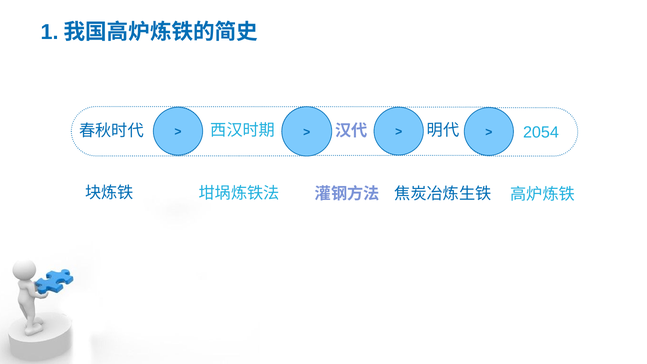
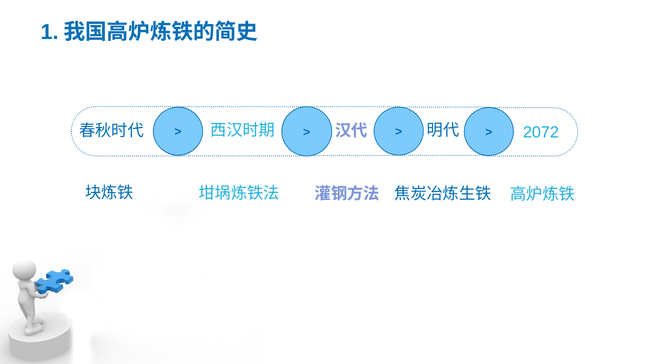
2054: 2054 -> 2072
